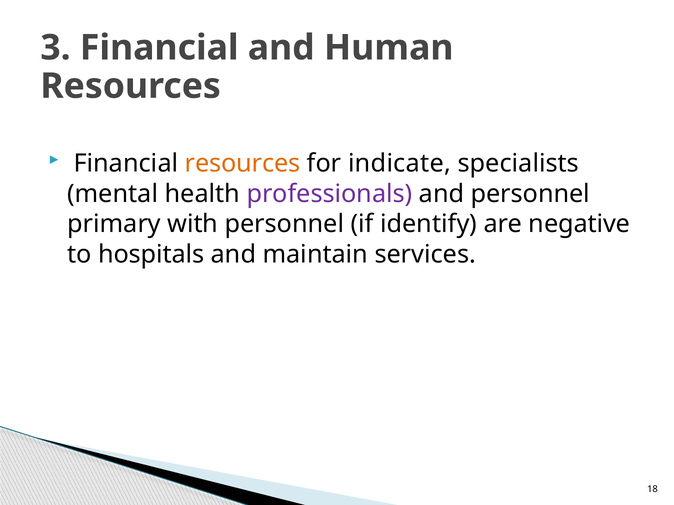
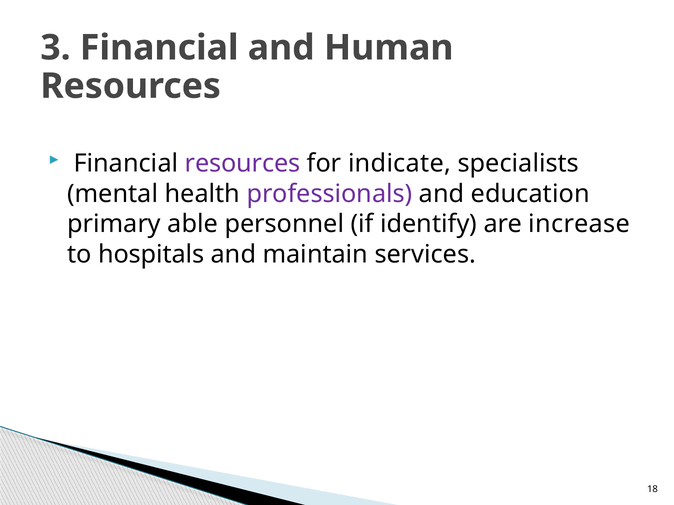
resources at (243, 164) colour: orange -> purple
and personnel: personnel -> education
with: with -> able
negative: negative -> increase
